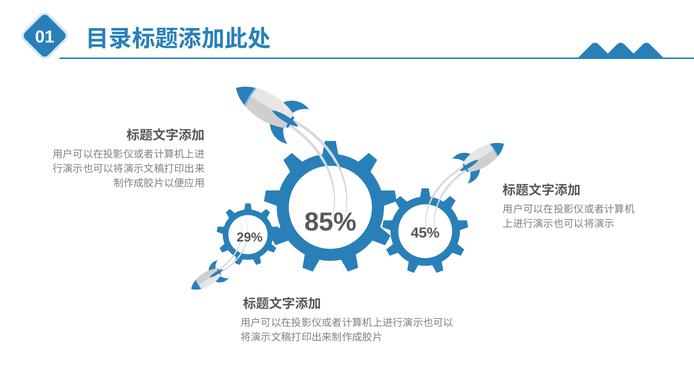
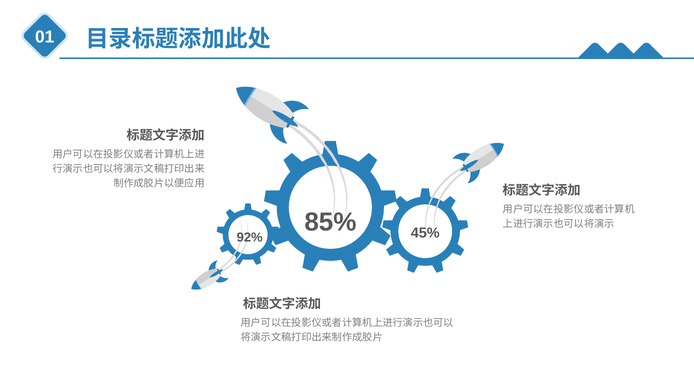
29%: 29% -> 92%
